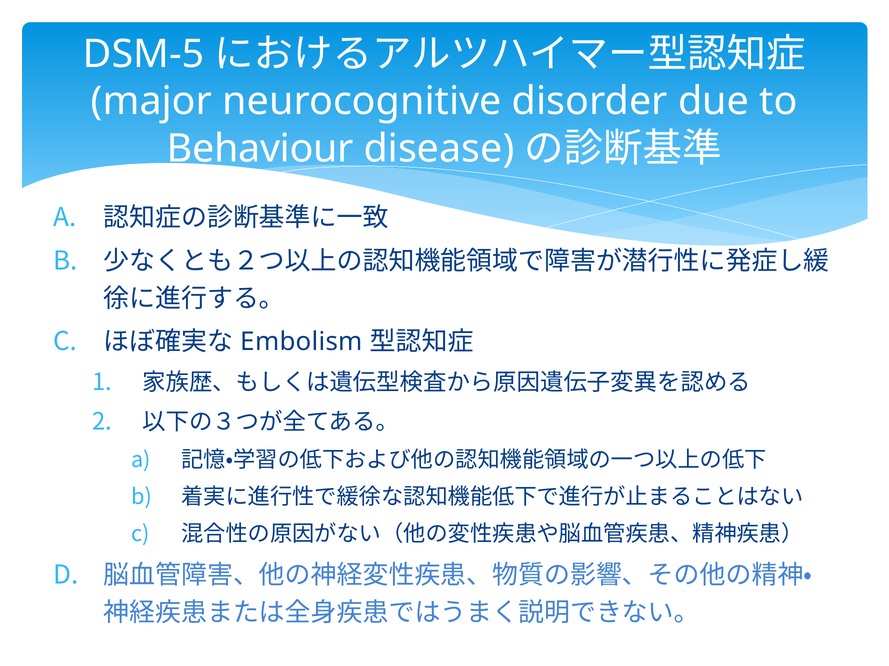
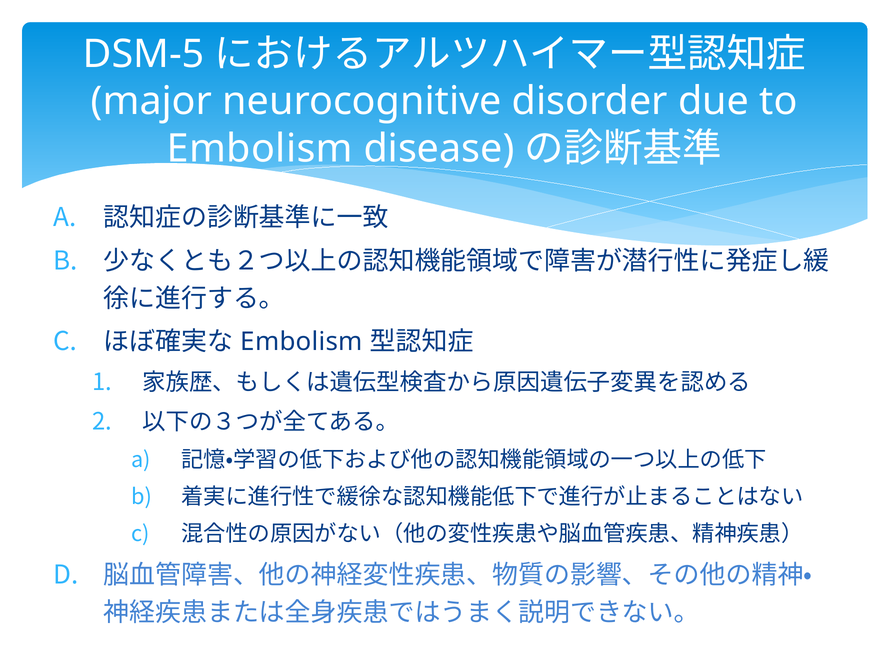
Behaviour at (260, 149): Behaviour -> Embolism
